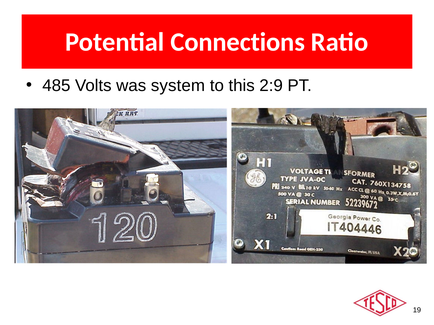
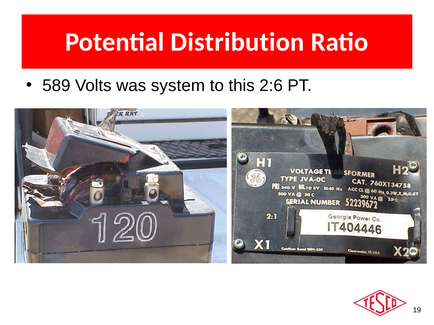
Connections: Connections -> Distribution
485: 485 -> 589
2:9: 2:9 -> 2:6
